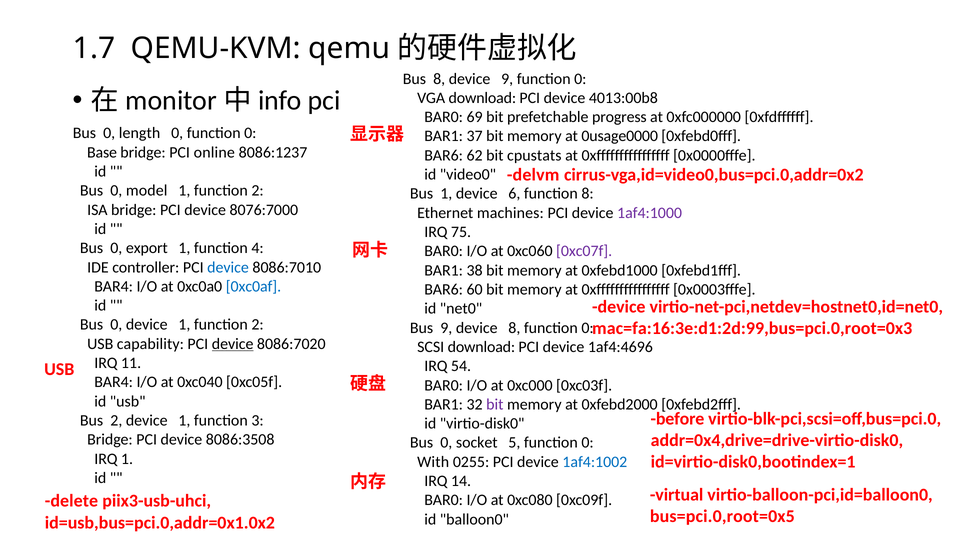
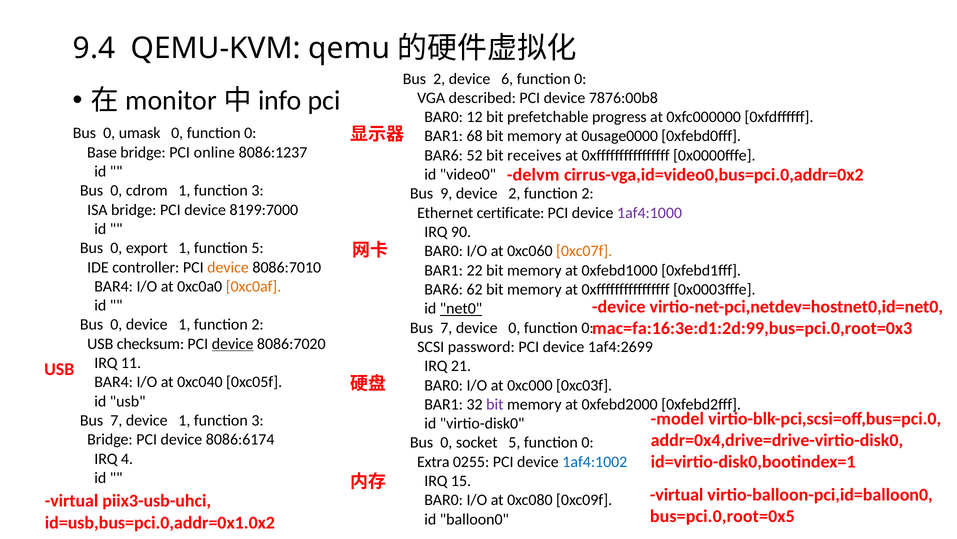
1.7: 1.7 -> 9.4
Bus 8: 8 -> 2
device 9: 9 -> 6
VGA download: download -> described
4013:00b8: 4013:00b8 -> 7876:00b8
69: 69 -> 12
length: length -> umask
37: 37 -> 68
62: 62 -> 52
cpustats: cpustats -> receives
model: model -> cdrom
2 at (258, 190): 2 -> 3
Bus 1: 1 -> 9
device 6: 6 -> 2
8 at (588, 193): 8 -> 2
8076:7000: 8076:7000 -> 8199:7000
machines: machines -> certificate
75: 75 -> 90
function 4: 4 -> 5
0xc07f colour: purple -> orange
device at (228, 267) colour: blue -> orange
38: 38 -> 22
0xc0af colour: blue -> orange
60: 60 -> 62
net0 underline: none -> present
9 at (446, 327): 9 -> 7
device 8: 8 -> 0
capability: capability -> checksum
SCSI download: download -> password
1af4:4696: 1af4:4696 -> 1af4:2699
54: 54 -> 21
before: before -> model
2 at (116, 420): 2 -> 7
8086:3508: 8086:3508 -> 8086:6174
IRQ 1: 1 -> 4
With: With -> Extra
14: 14 -> 15
delete at (71, 500): delete -> virtual
